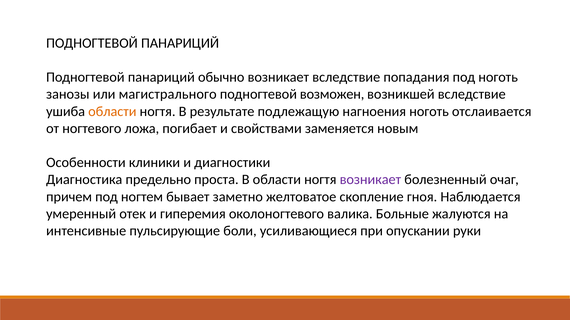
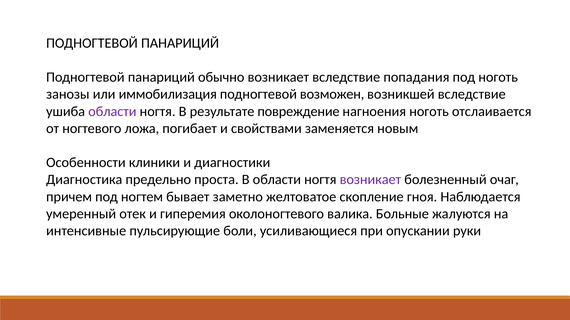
магистрального: магистрального -> иммобилизация
области at (112, 112) colour: orange -> purple
подлежащую: подлежащую -> повреждение
